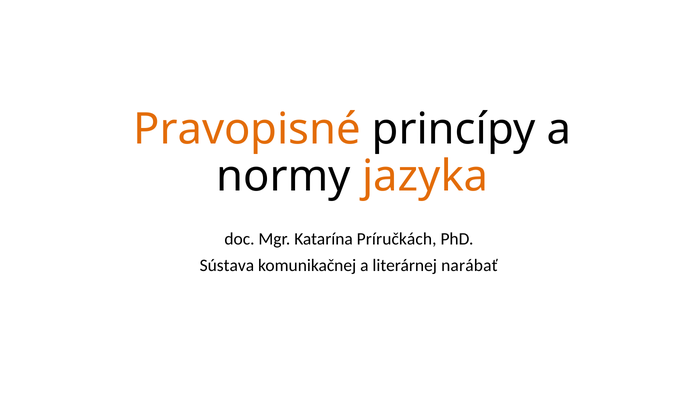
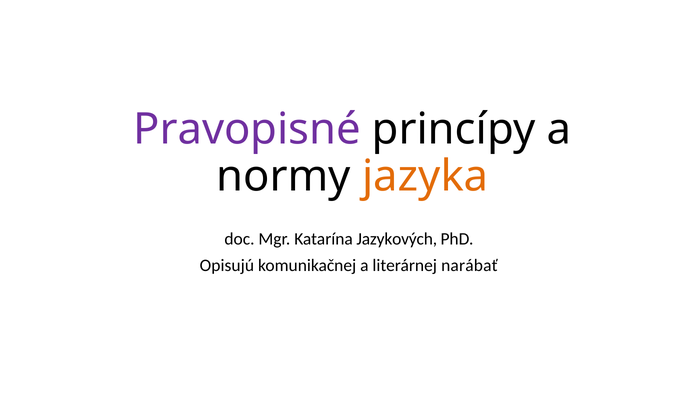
Pravopisné colour: orange -> purple
Príručkách: Príručkách -> Jazykových
Sústava: Sústava -> Opisujú
